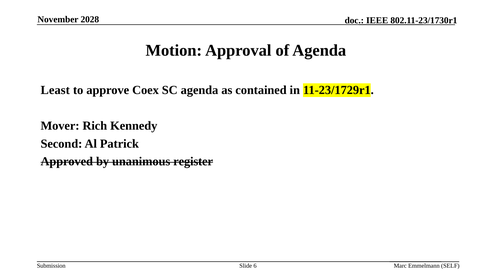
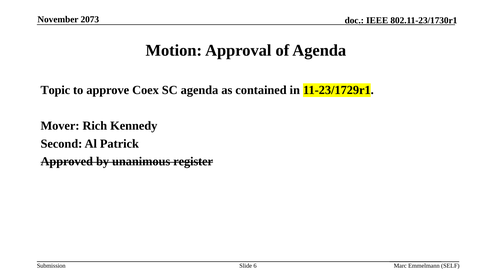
2028: 2028 -> 2073
Least: Least -> Topic
